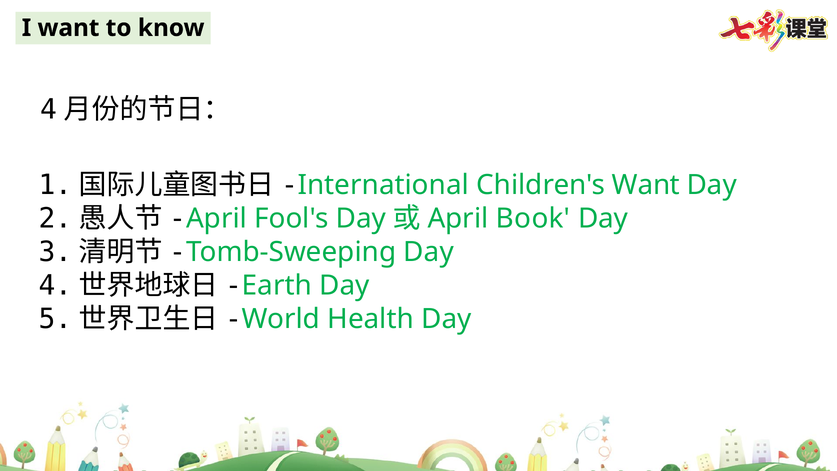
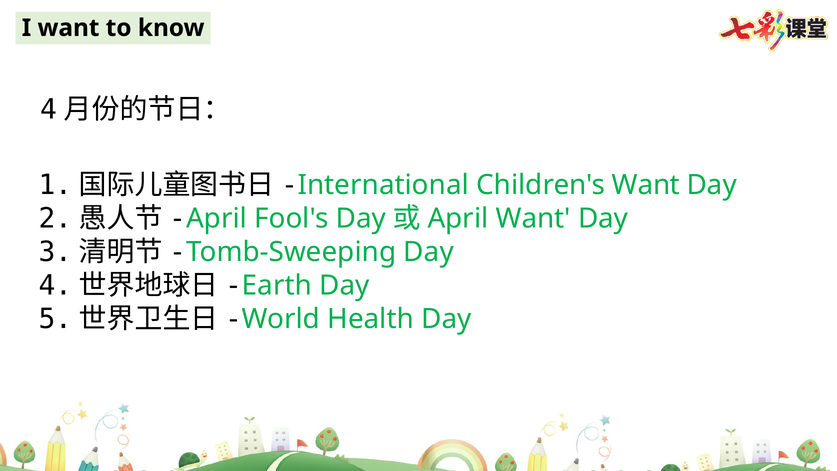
Book at (533, 218): Book -> Want
